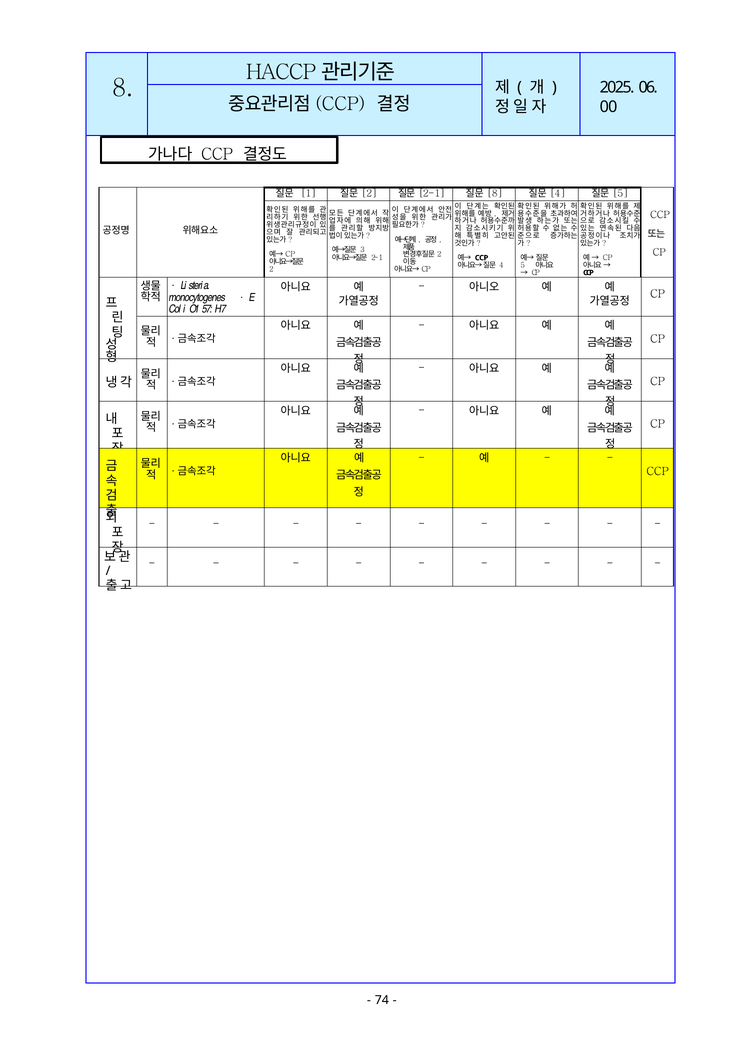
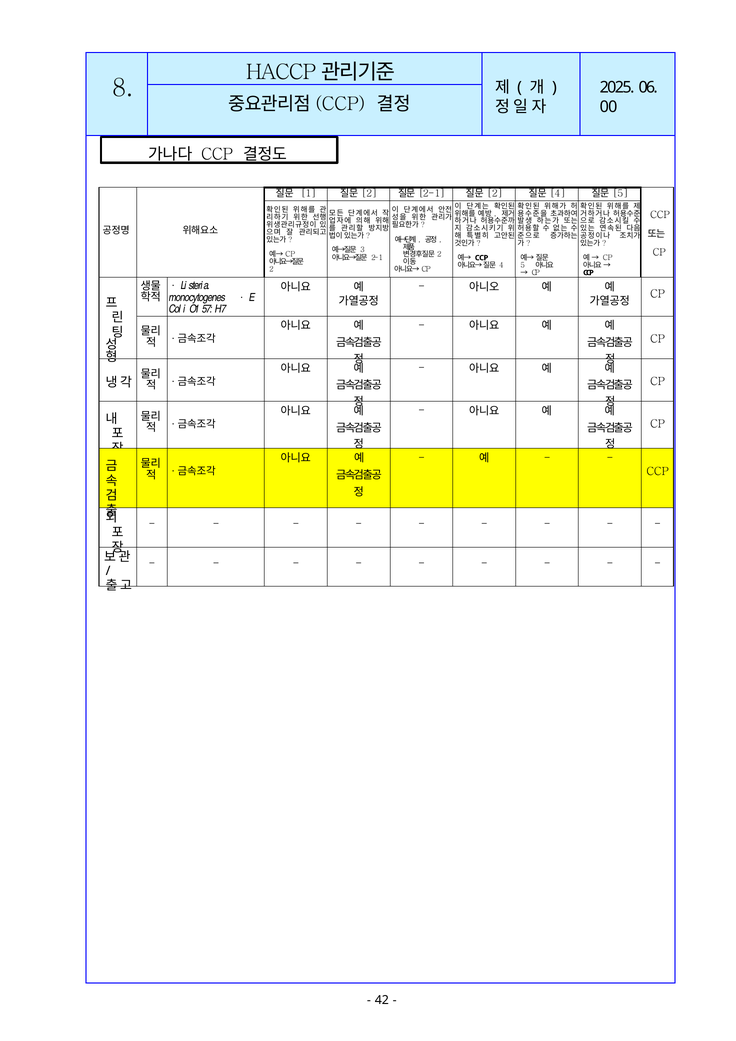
8 at (495, 193): 8 -> 2
74: 74 -> 42
